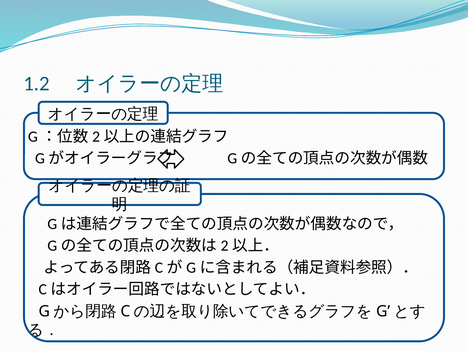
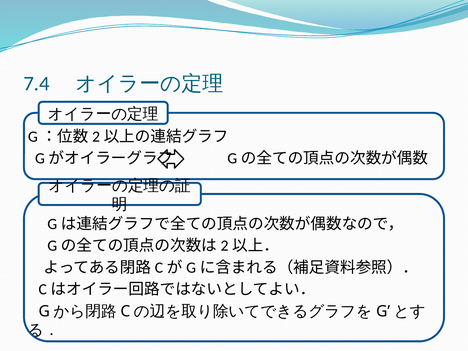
1.2: 1.2 -> 7.4
